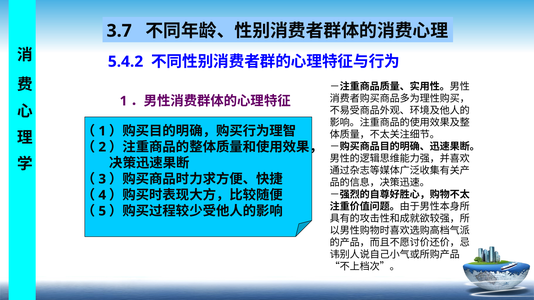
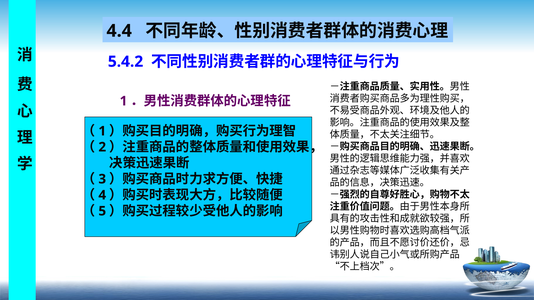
3.7: 3.7 -> 4.4
